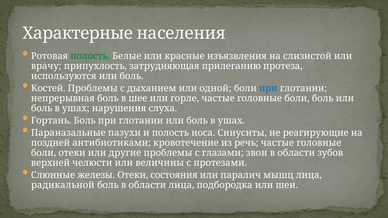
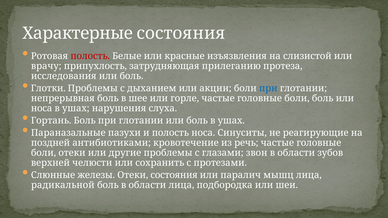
Характерные населения: населения -> состояния
полость at (90, 56) colour: green -> red
используются: используются -> исследования
Костей: Костей -> Глотки
одной: одной -> акции
боль at (42, 109): боль -> носа
величины: величины -> сохранить
